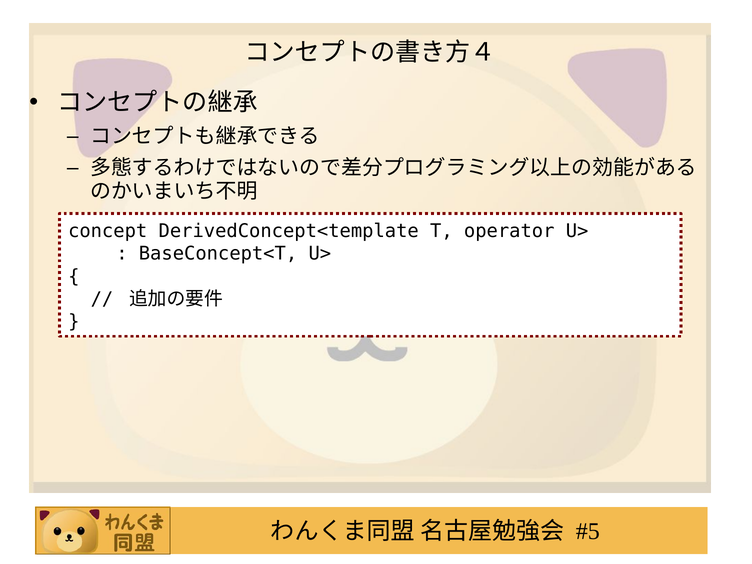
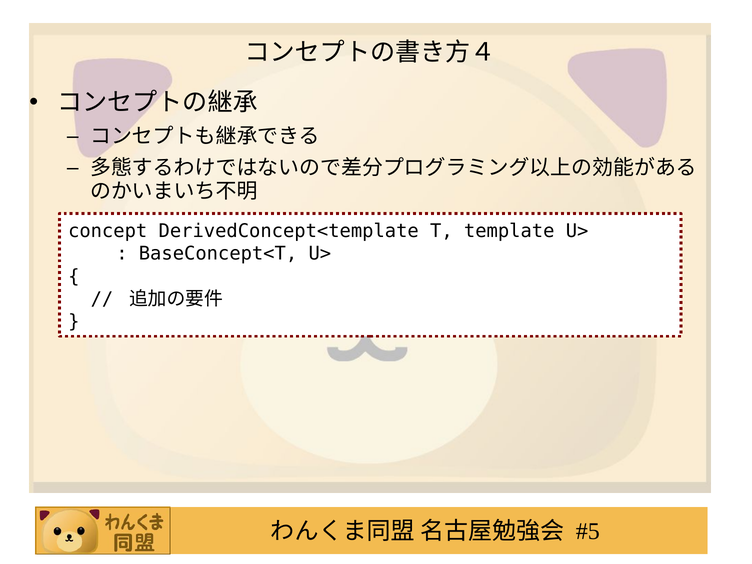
operator: operator -> template
